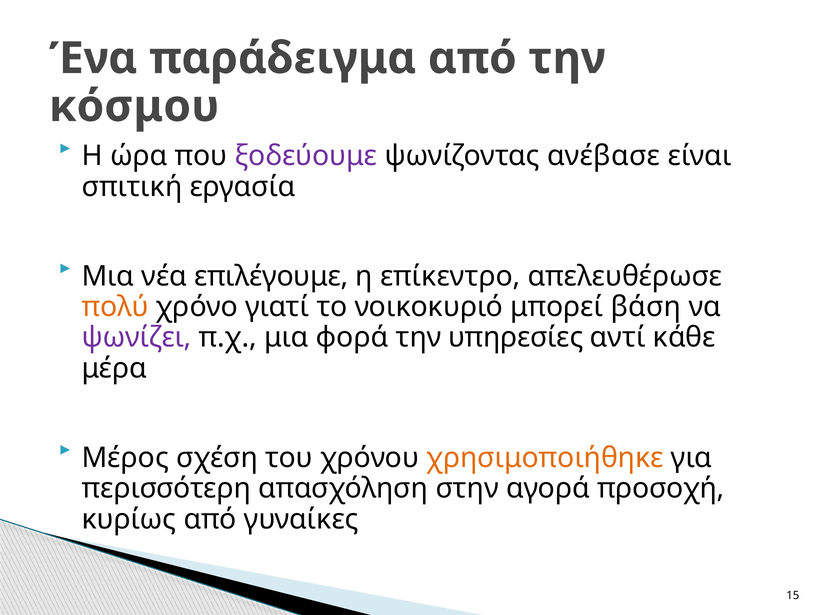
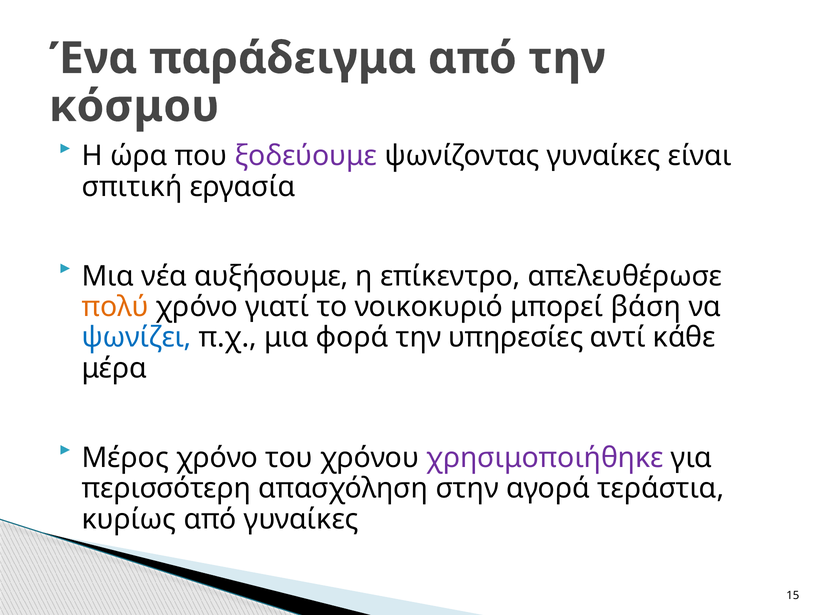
ψωνίζοντας ανέβασε: ανέβασε -> γυναίκες
επιλέγουμε: επιλέγουμε -> αυξήσουμε
ψωνίζει colour: purple -> blue
Μέρος σχέση: σχέση -> χρόνο
χρησιμοποιήθηκε colour: orange -> purple
προσοχή: προσοχή -> τεράστια
